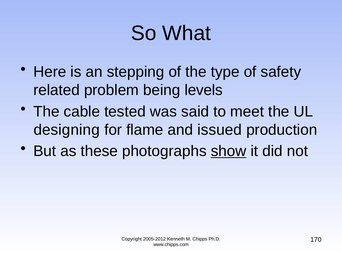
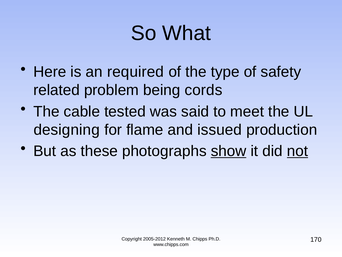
stepping: stepping -> required
levels: levels -> cords
not underline: none -> present
